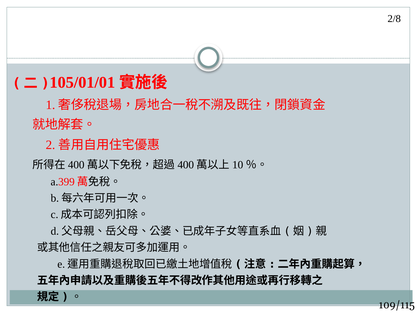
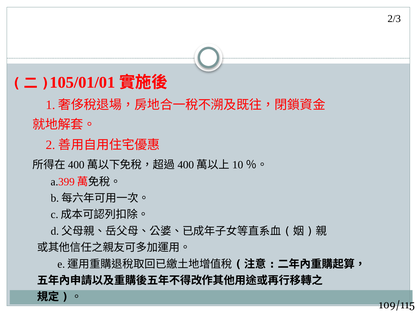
2/8: 2/8 -> 2/3
